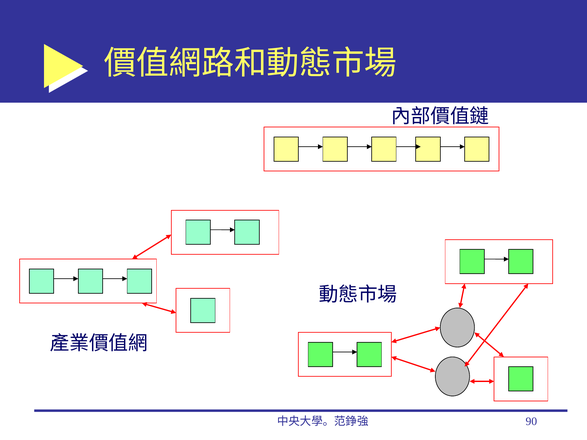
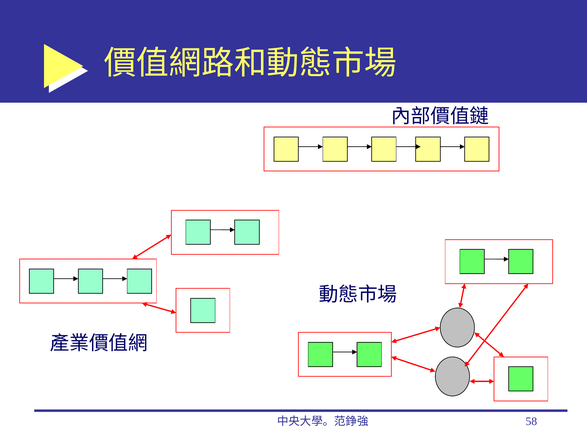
90: 90 -> 58
